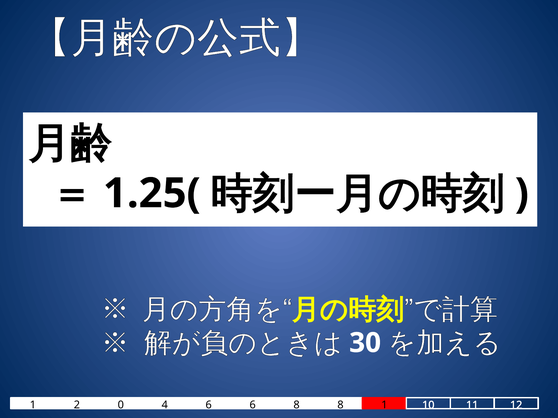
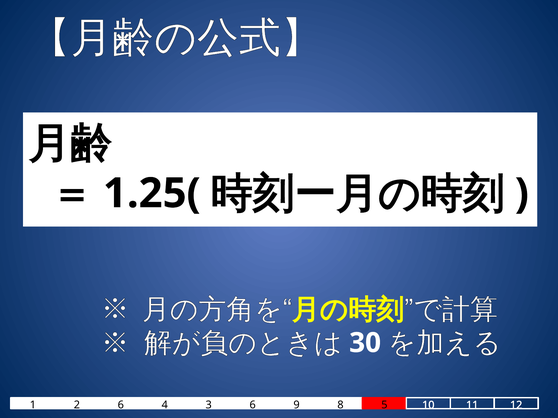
2 0: 0 -> 6
4 6: 6 -> 3
6 8: 8 -> 9
8 1: 1 -> 5
